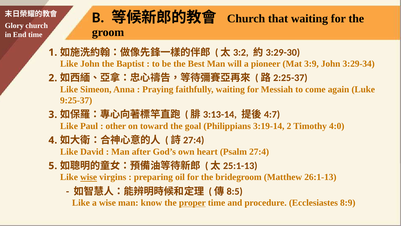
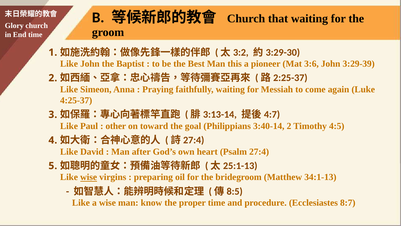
will: will -> this
3:9: 3:9 -> 3:6
3:29-34: 3:29-34 -> 3:29-39
9:25-37: 9:25-37 -> 4:25-37
3:19-14: 3:19-14 -> 3:40-14
4:0: 4:0 -> 4:5
26:1-13: 26:1-13 -> 34:1-13
proper underline: present -> none
8:9: 8:9 -> 8:7
